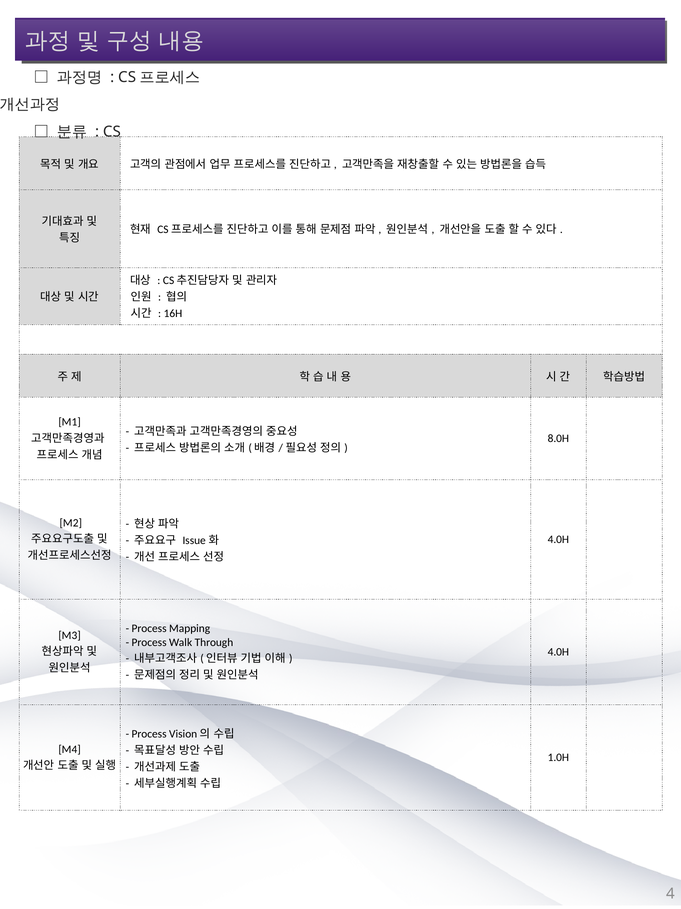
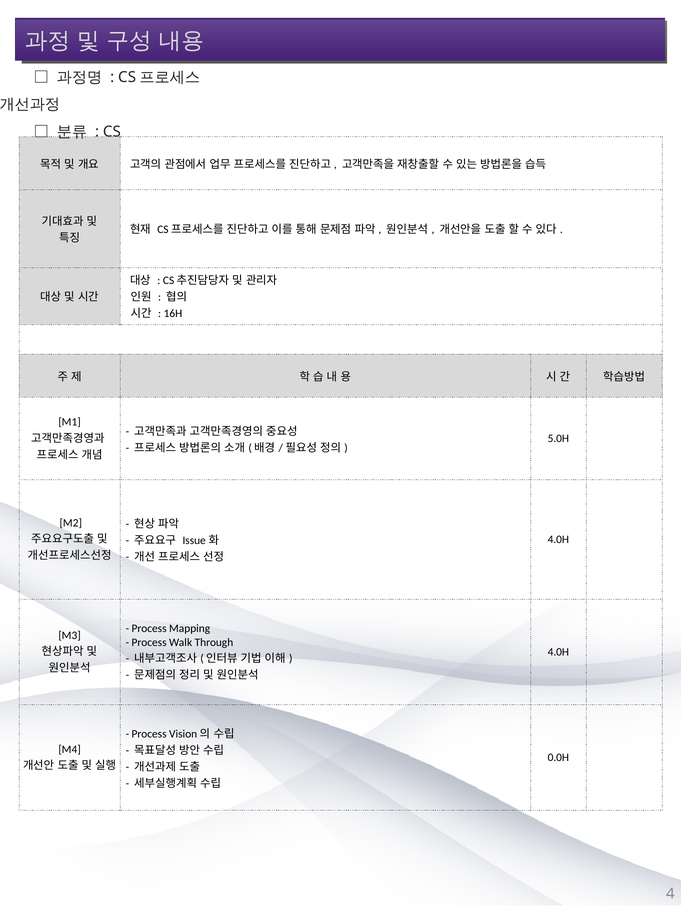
8.0H: 8.0H -> 5.0H
1.0H: 1.0H -> 0.0H
